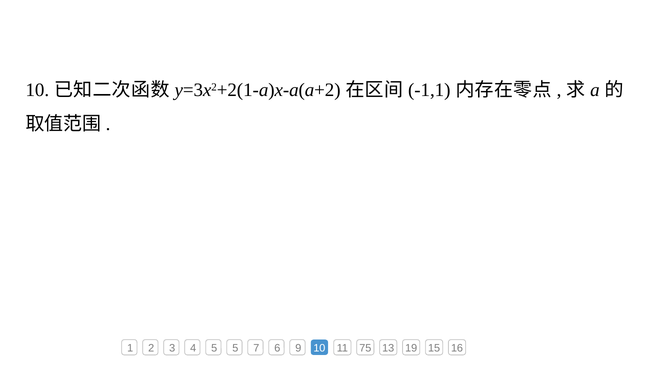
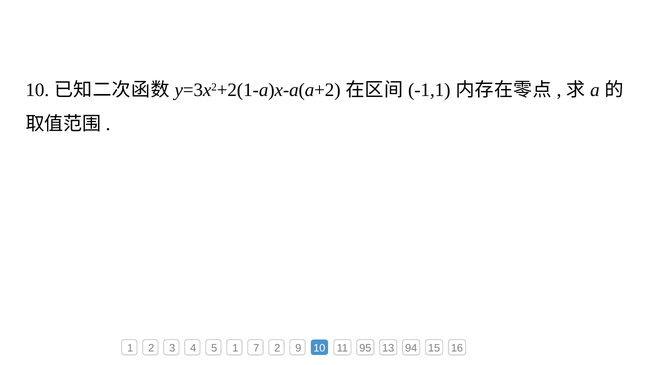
5 5: 5 -> 1
7 6: 6 -> 2
75: 75 -> 95
19: 19 -> 94
